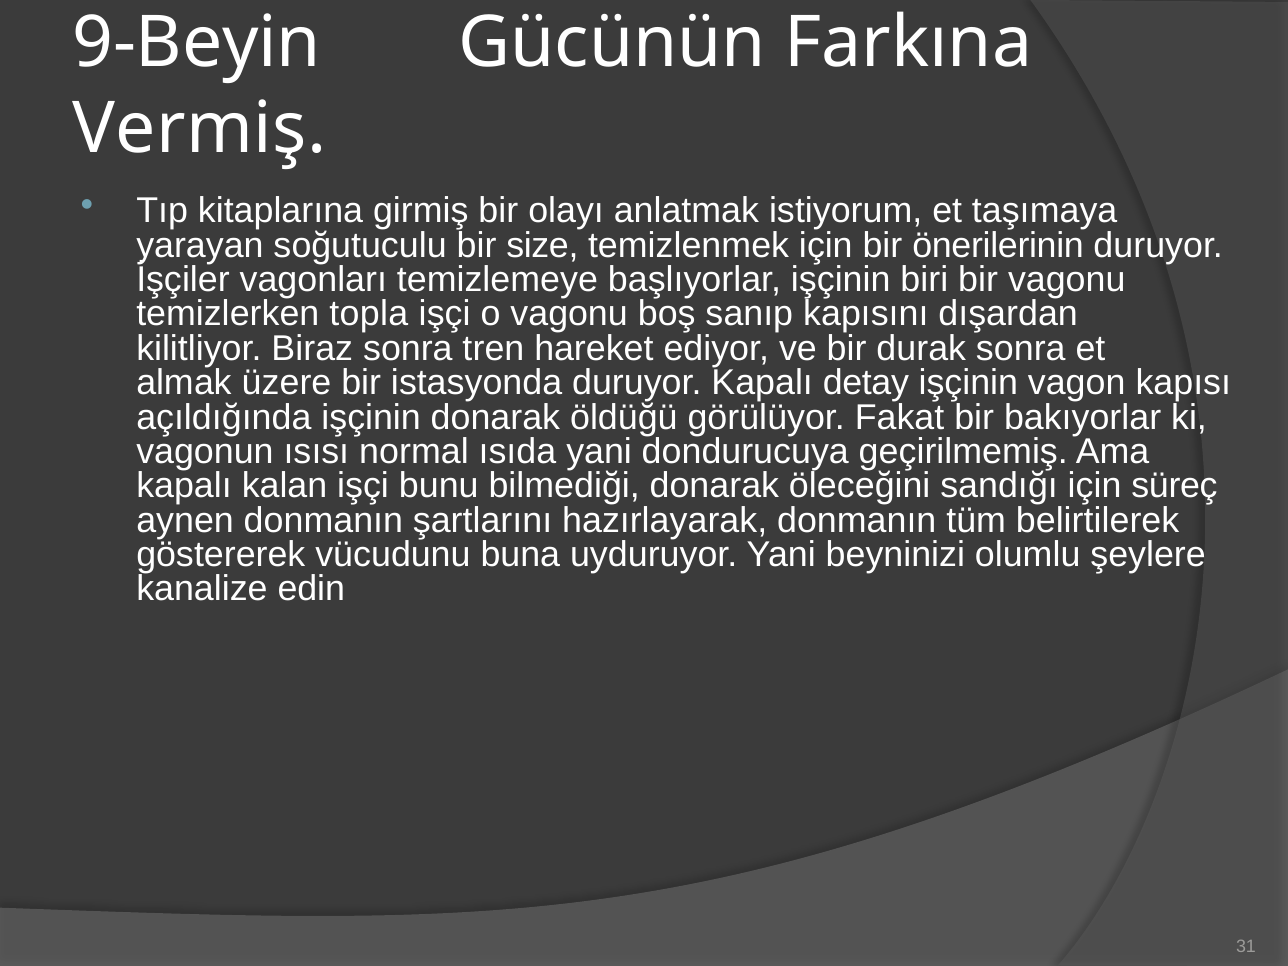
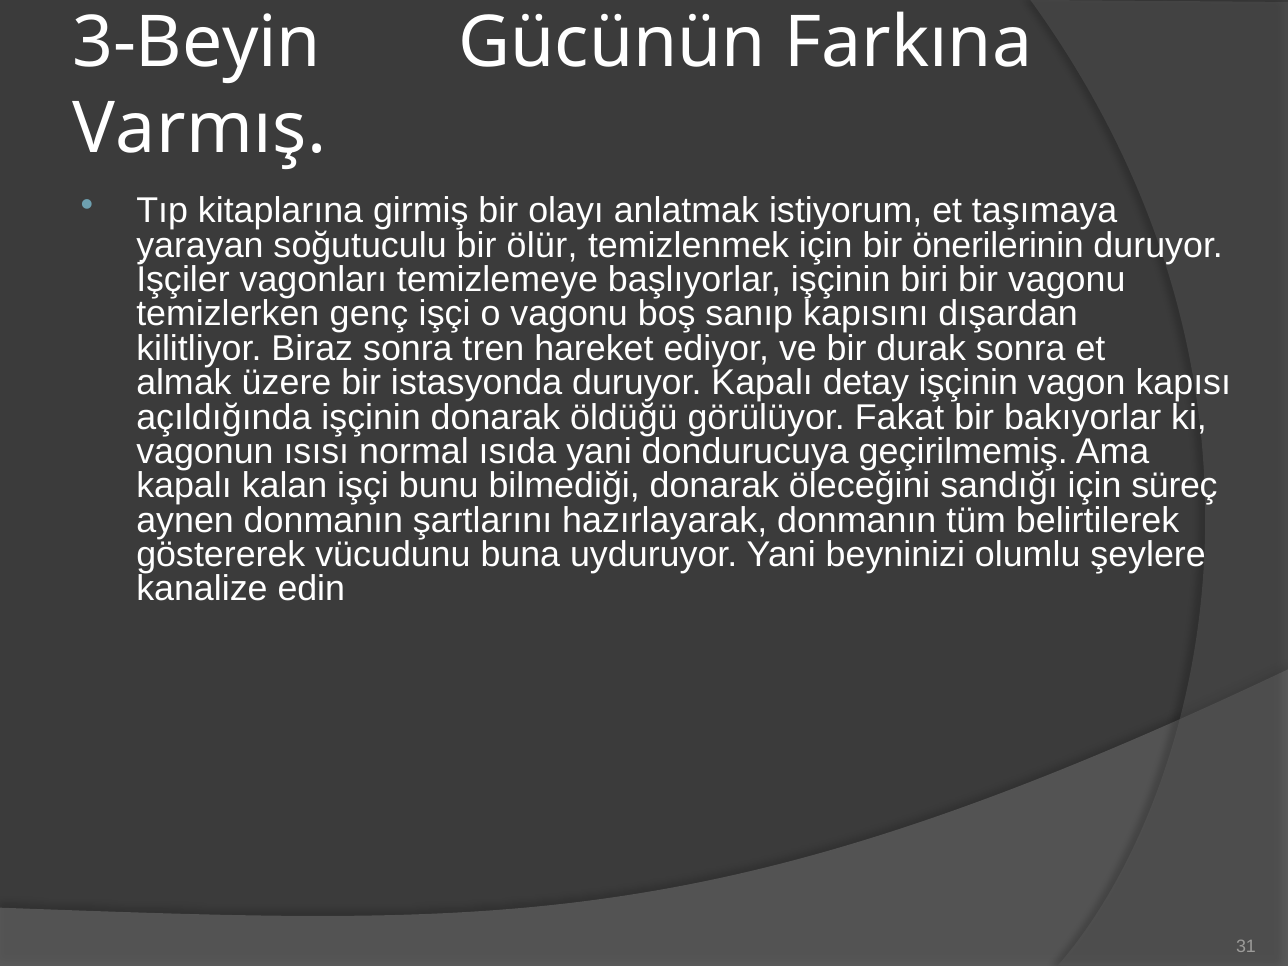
9-Beyin: 9-Beyin -> 3-Beyin
Vermiş: Vermiş -> Varmış
size: size -> ölür
topla: topla -> genç
